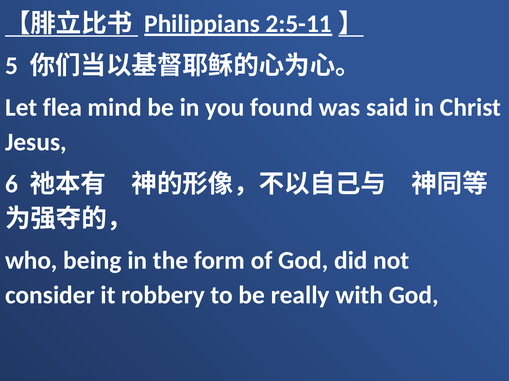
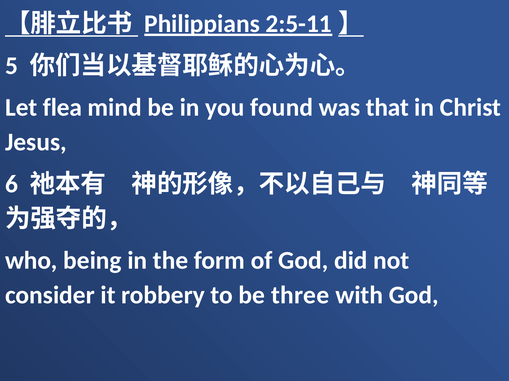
said: said -> that
really: really -> three
